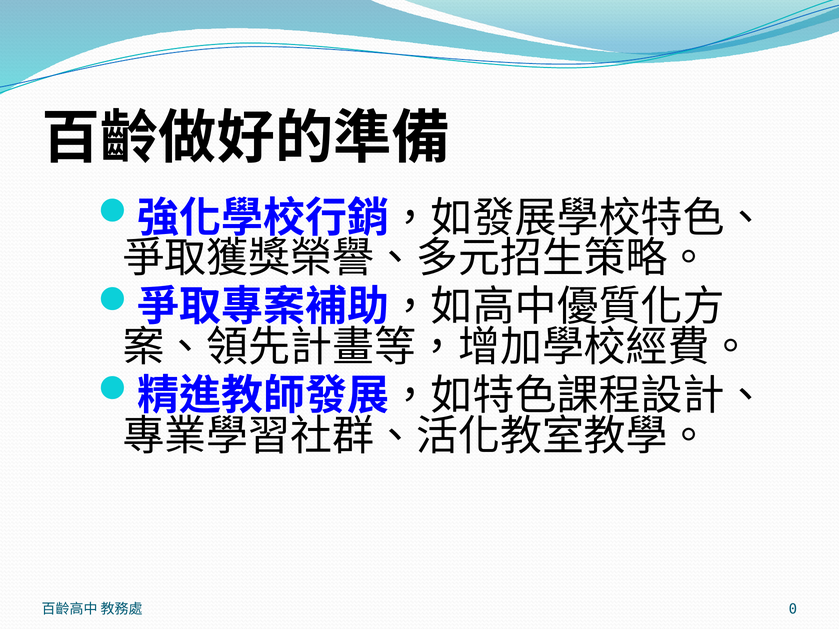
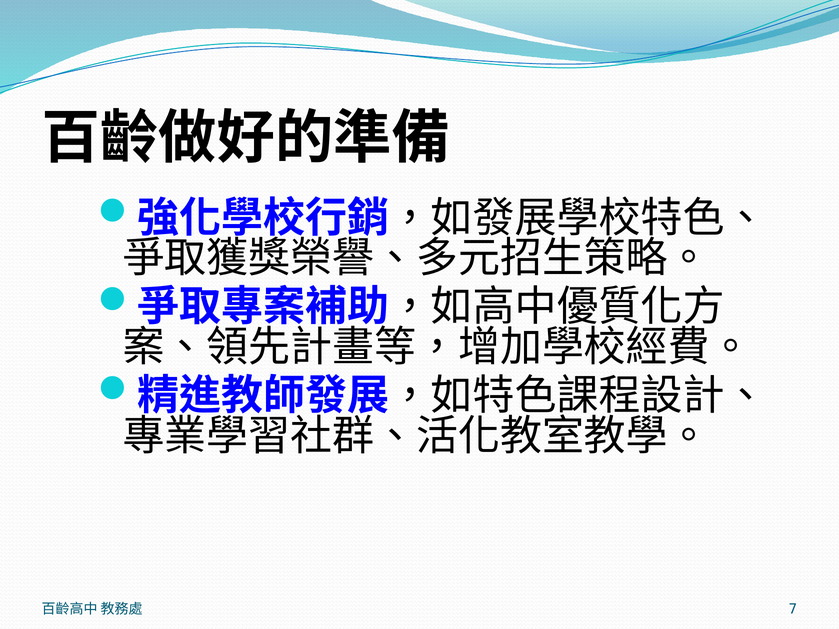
0: 0 -> 7
